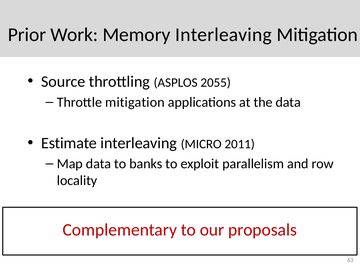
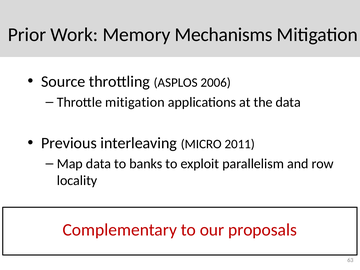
Memory Interleaving: Interleaving -> Mechanisms
2055: 2055 -> 2006
Estimate: Estimate -> Previous
